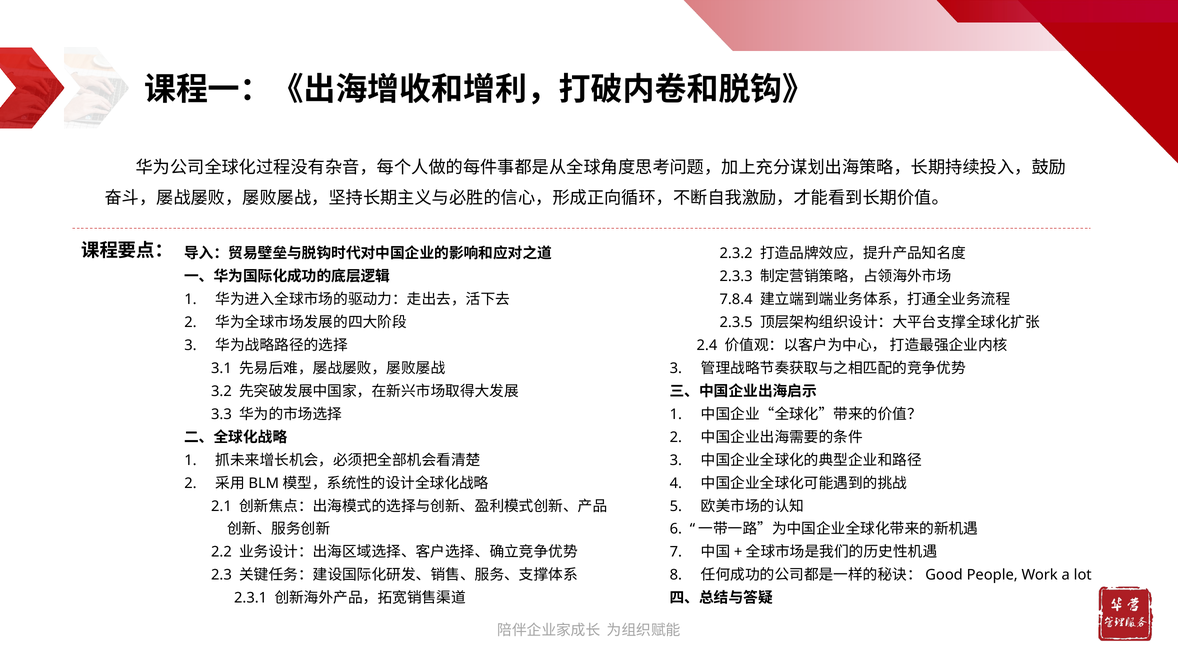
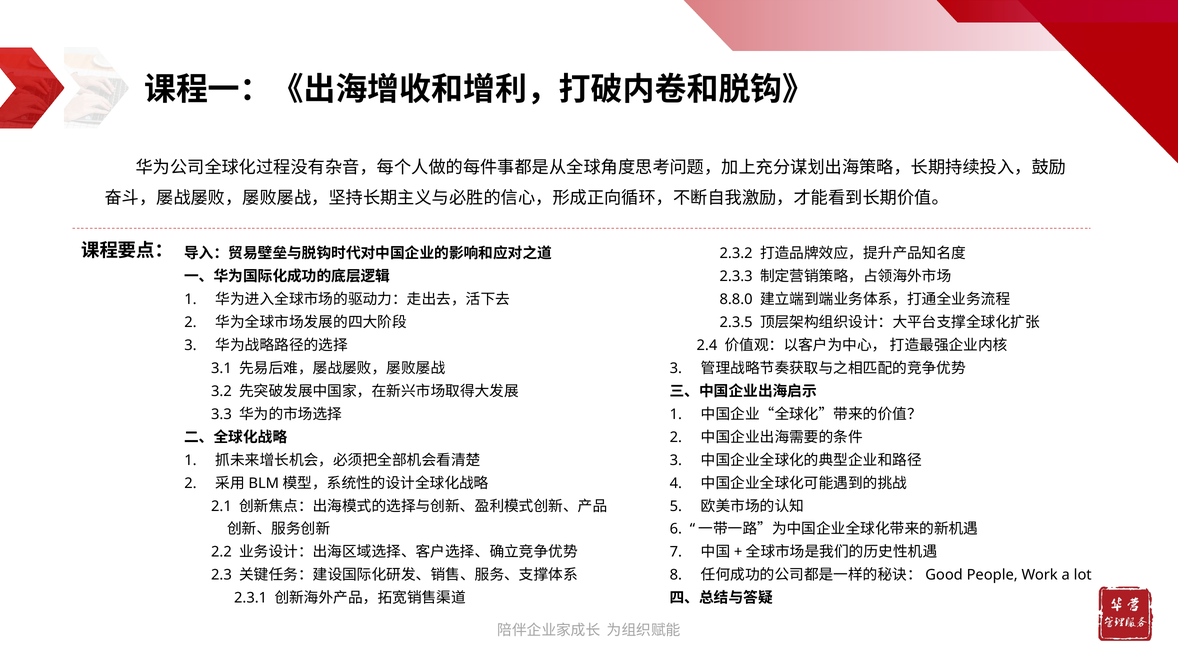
7.8.4: 7.8.4 -> 8.8.0
